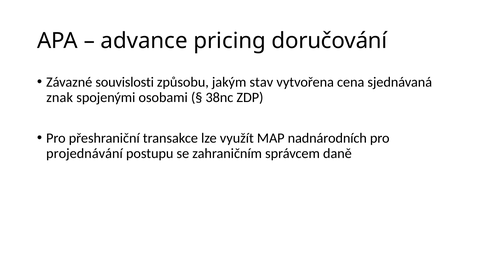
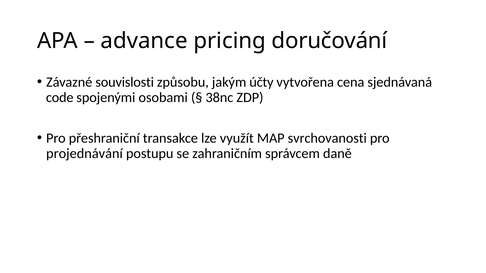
stav: stav -> účty
znak: znak -> code
nadnárodních: nadnárodních -> svrchovanosti
